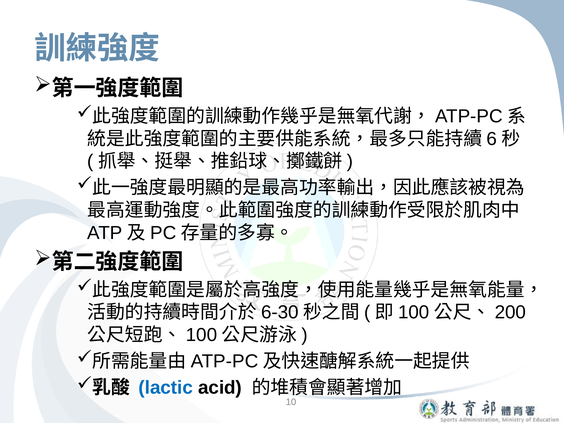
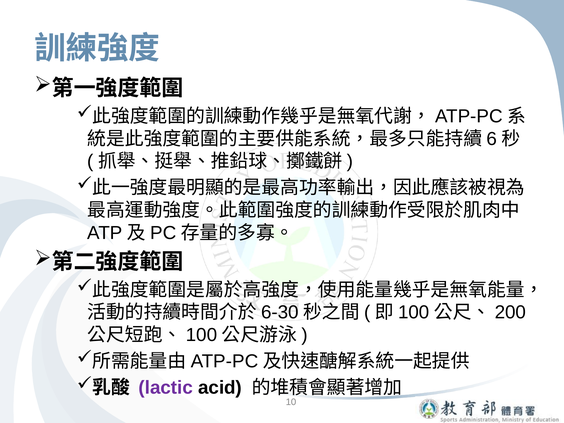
lactic colour: blue -> purple
